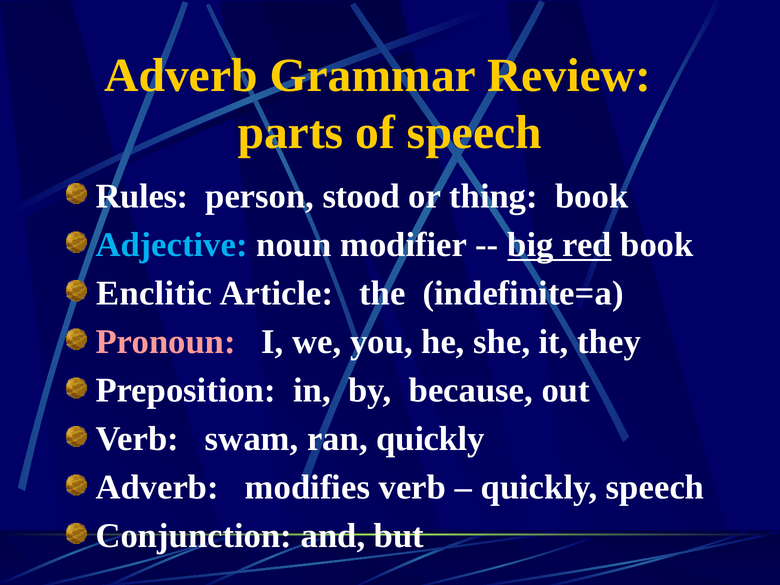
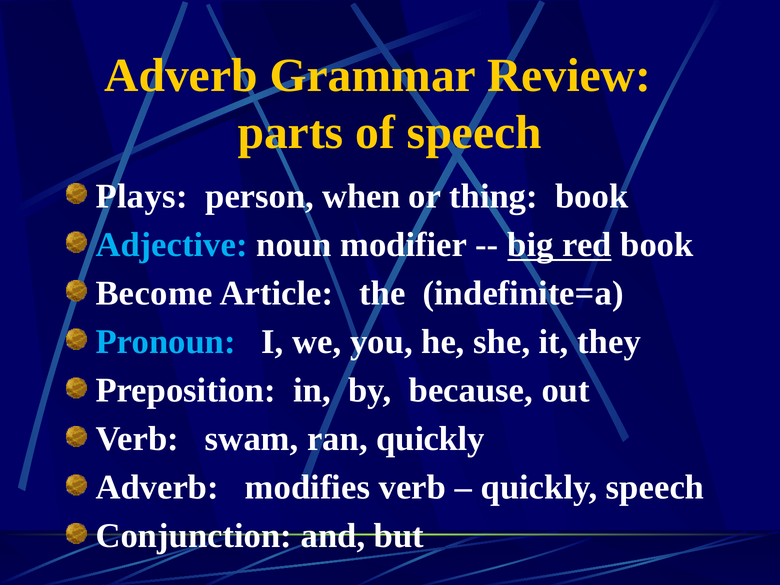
Rules: Rules -> Plays
stood: stood -> when
Enclitic: Enclitic -> Become
Pronoun colour: pink -> light blue
